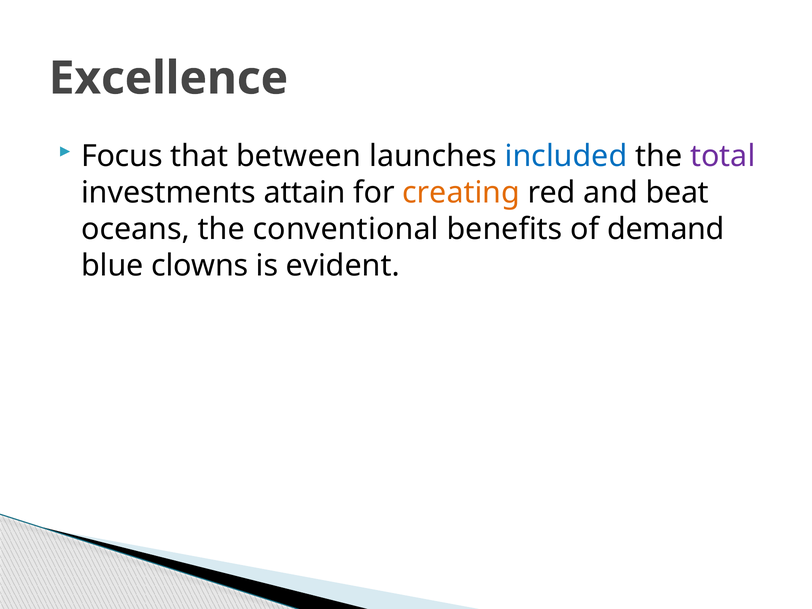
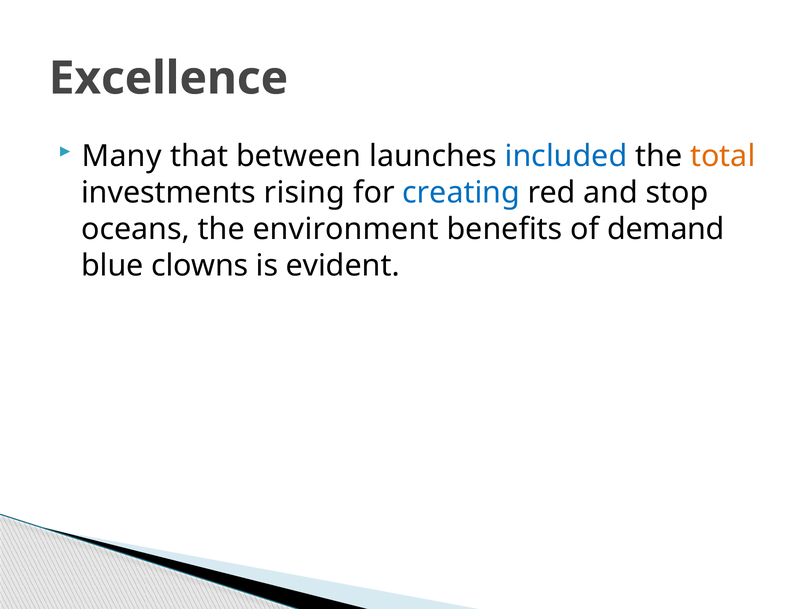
Focus: Focus -> Many
total colour: purple -> orange
attain: attain -> rising
creating colour: orange -> blue
beat: beat -> stop
conventional: conventional -> environment
